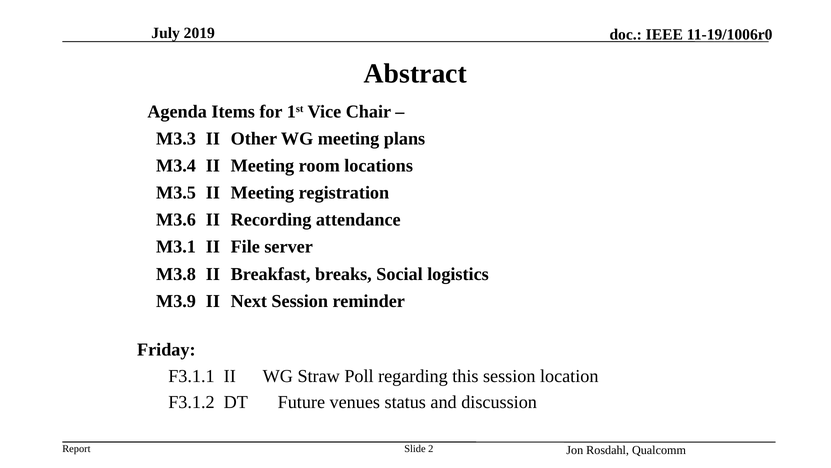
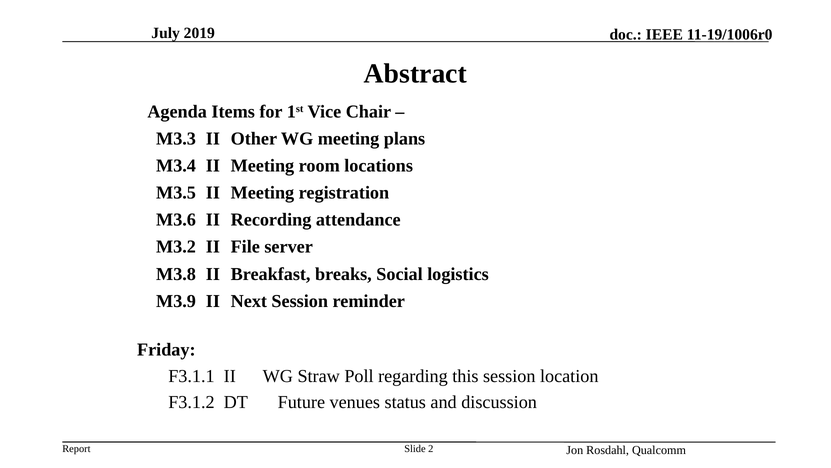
M3.1: M3.1 -> M3.2
